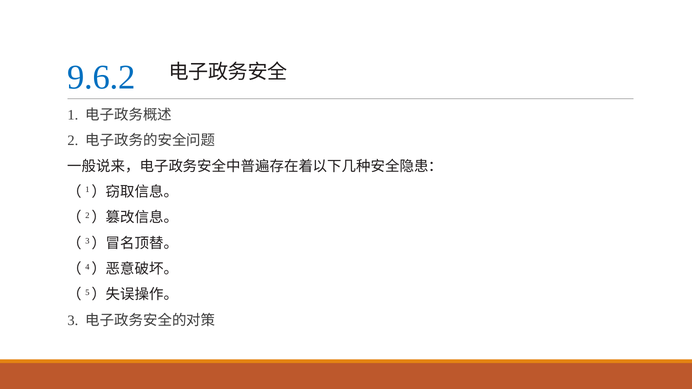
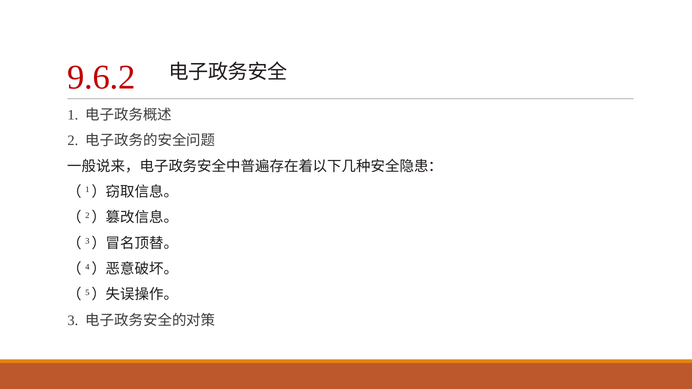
9.6.2 colour: blue -> red
